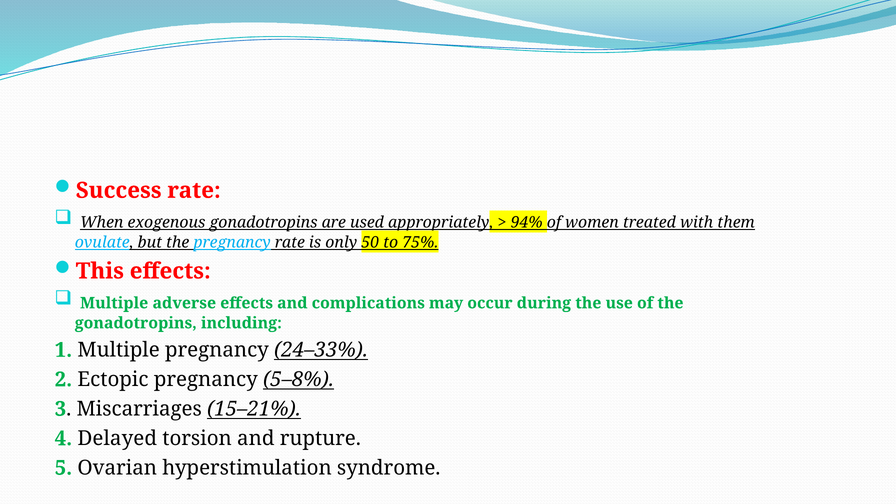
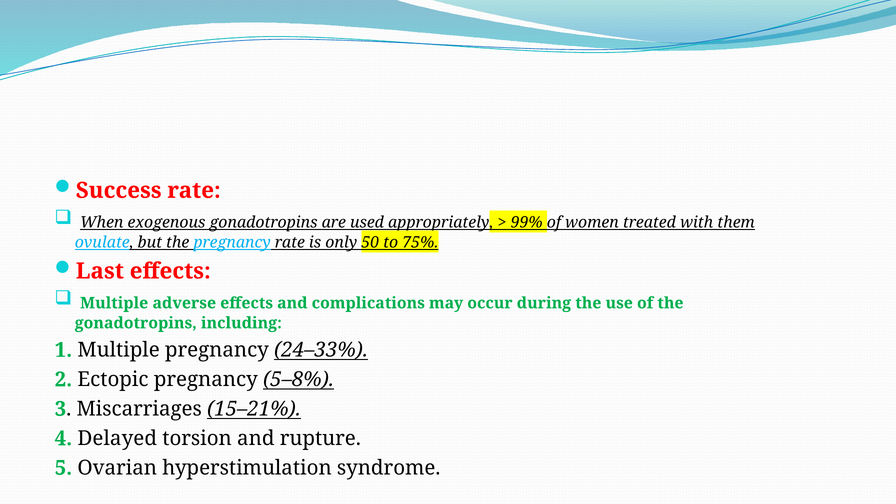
94%: 94% -> 99%
This: This -> Last
